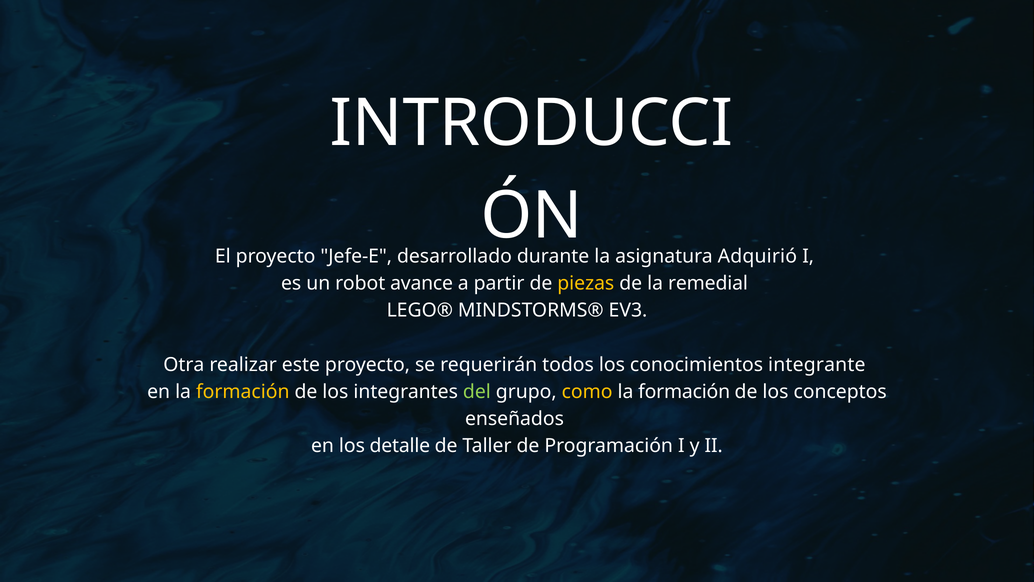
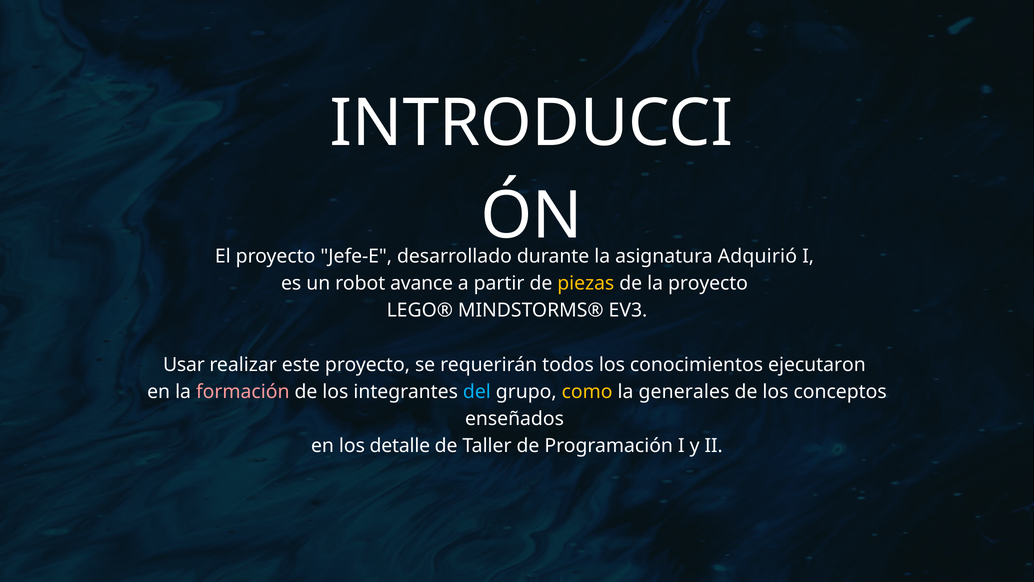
la remedial: remedial -> proyecto
Otra: Otra -> Usar
integrante: integrante -> ejecutaron
formación at (243, 392) colour: yellow -> pink
del colour: light green -> light blue
formación at (684, 392): formación -> generales
